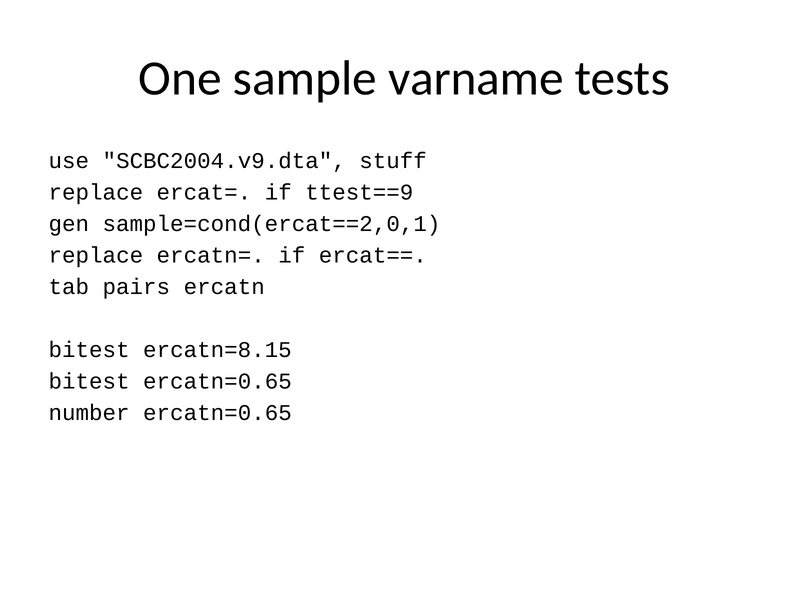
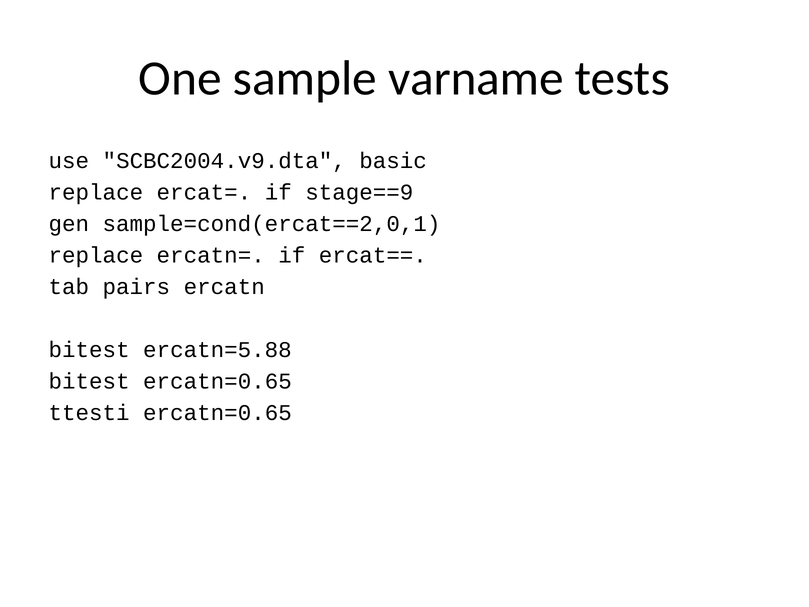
stuff: stuff -> basic
ttest==9: ttest==9 -> stage==9
ercatn=8.15: ercatn=8.15 -> ercatn=5.88
number: number -> ttesti
